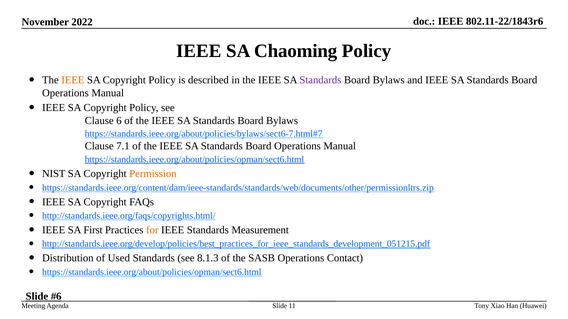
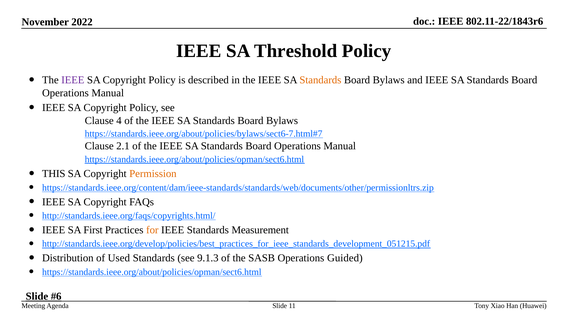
Chaoming: Chaoming -> Threshold
IEEE at (73, 80) colour: orange -> purple
Standards at (320, 80) colour: purple -> orange
6: 6 -> 4
7.1: 7.1 -> 2.1
NIST: NIST -> THIS
8.1.3: 8.1.3 -> 9.1.3
Contact: Contact -> Guided
